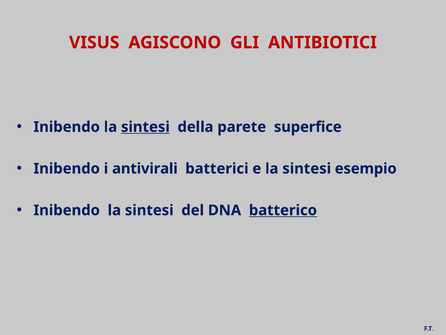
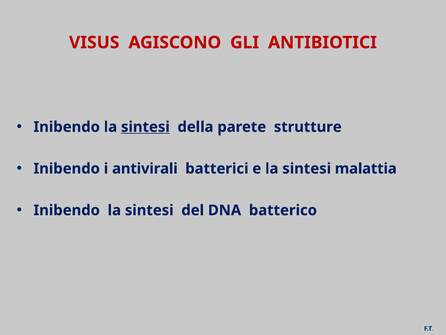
superfice: superfice -> strutture
esempio: esempio -> malattia
batterico underline: present -> none
